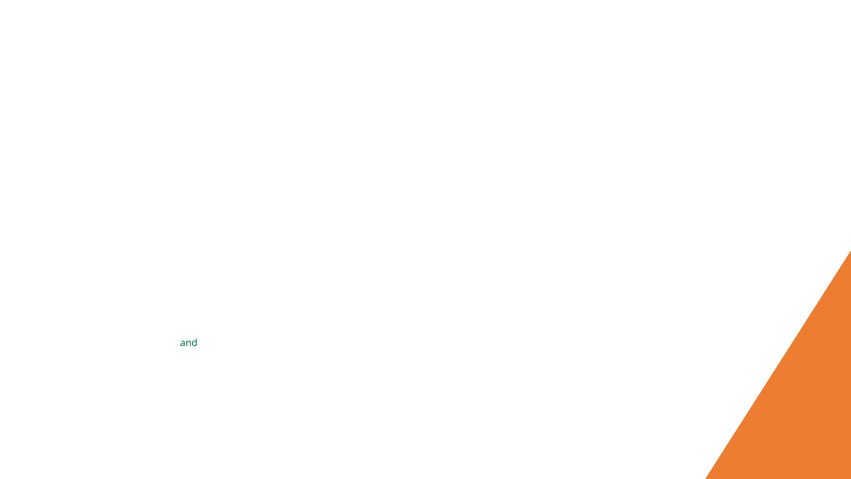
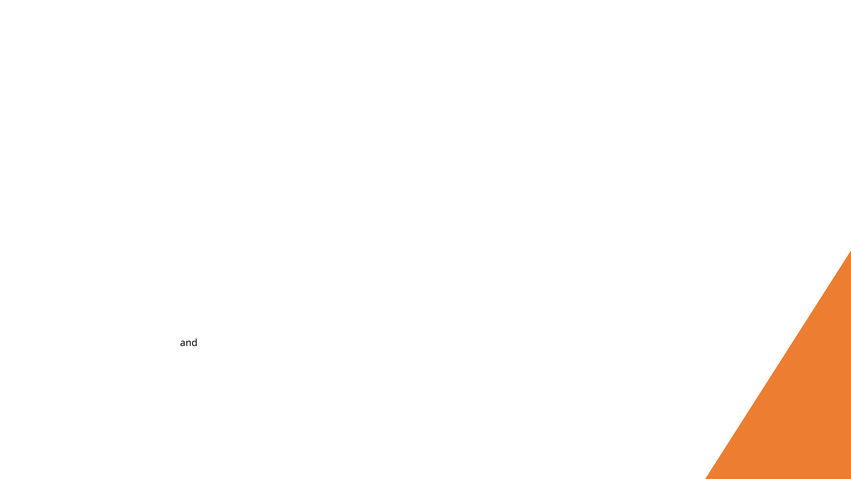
and colour: green -> black
